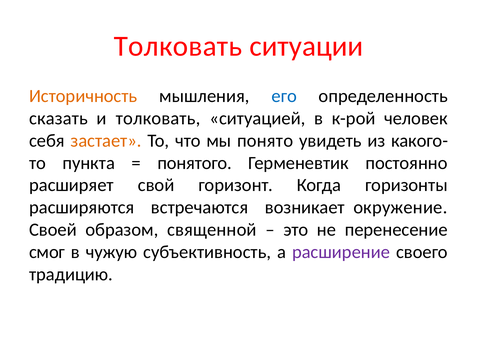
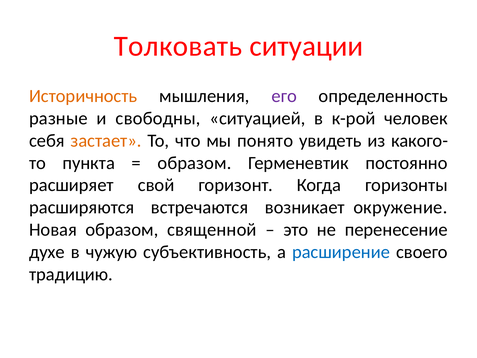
его colour: blue -> purple
сказать: сказать -> разные
и толковать: толковать -> свободны
понятого at (195, 163): понятого -> образом
Своей: Своей -> Новая
смог: смог -> духе
расширение colour: purple -> blue
